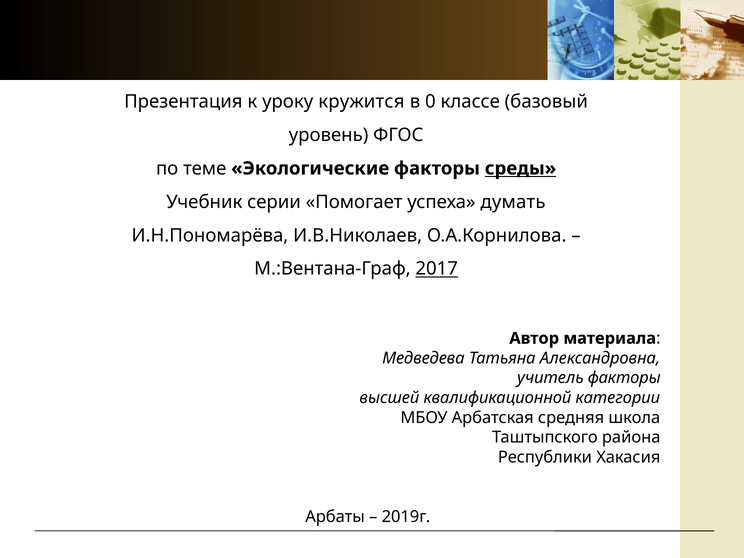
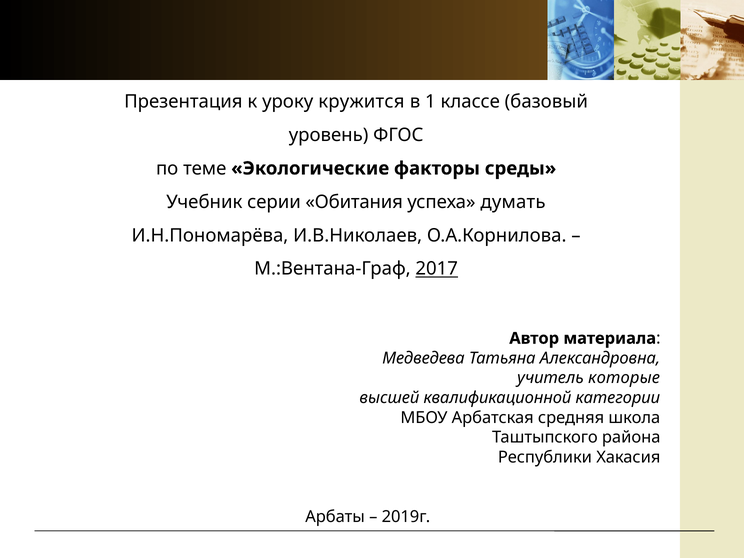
0: 0 -> 1
среды underline: present -> none
Помогает: Помогает -> Обитания
учитель факторы: факторы -> которые
